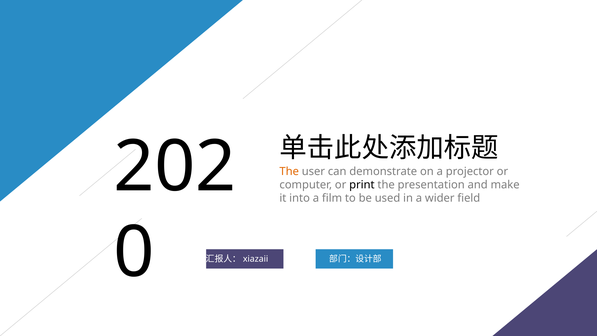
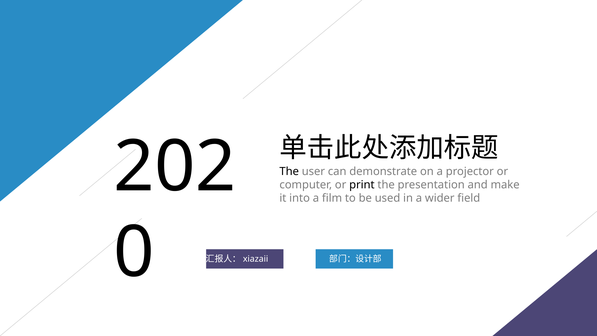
The at (289, 171) colour: orange -> black
